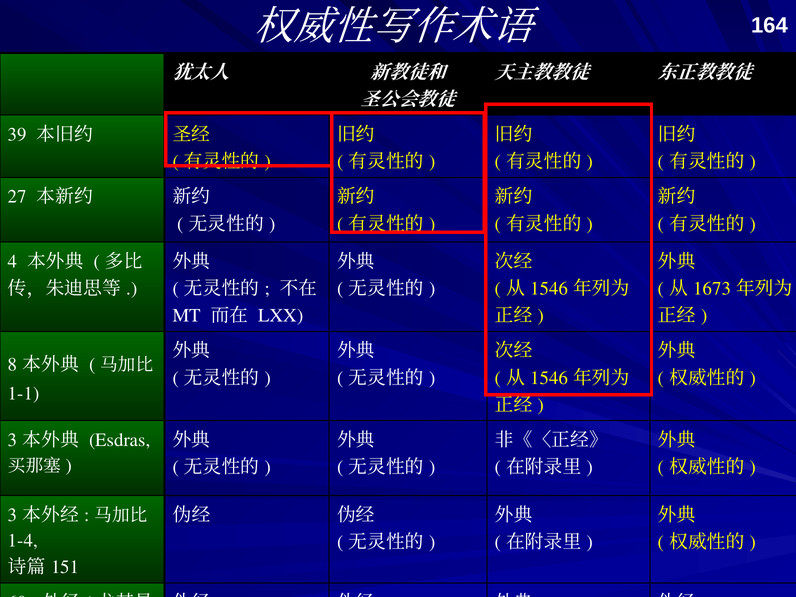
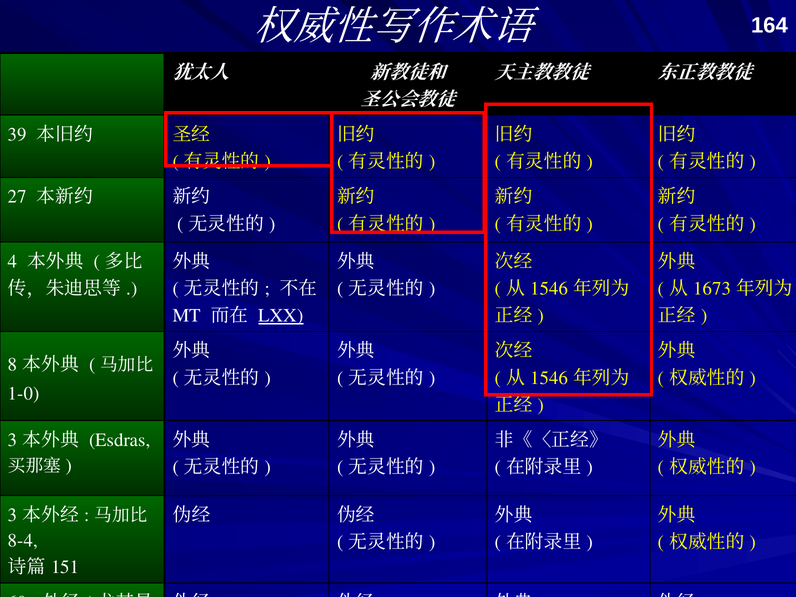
LXX underline: none -> present
1-1: 1-1 -> 1-0
1-4: 1-4 -> 8-4
